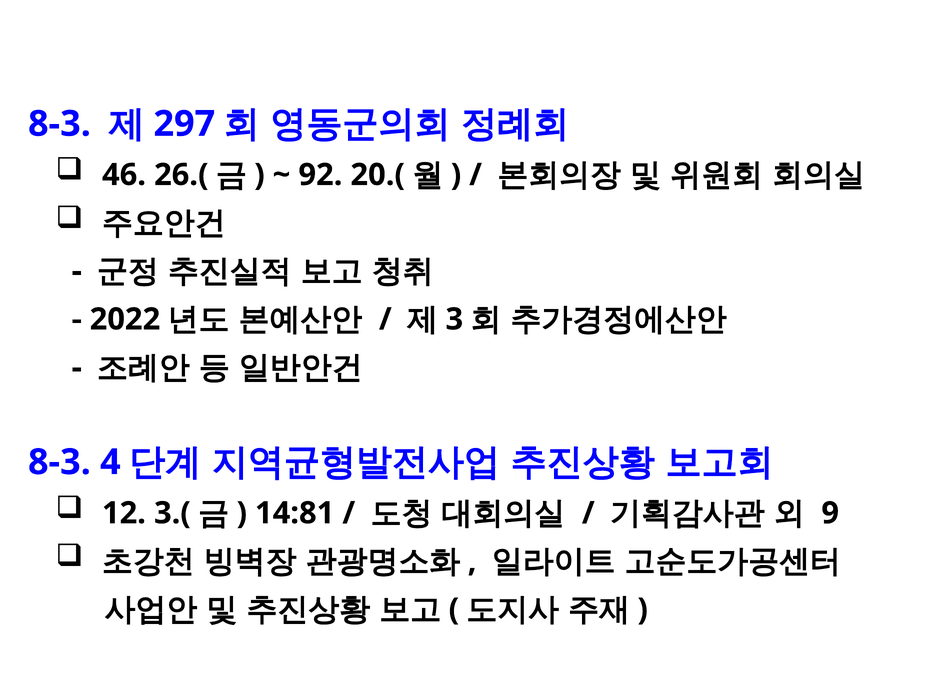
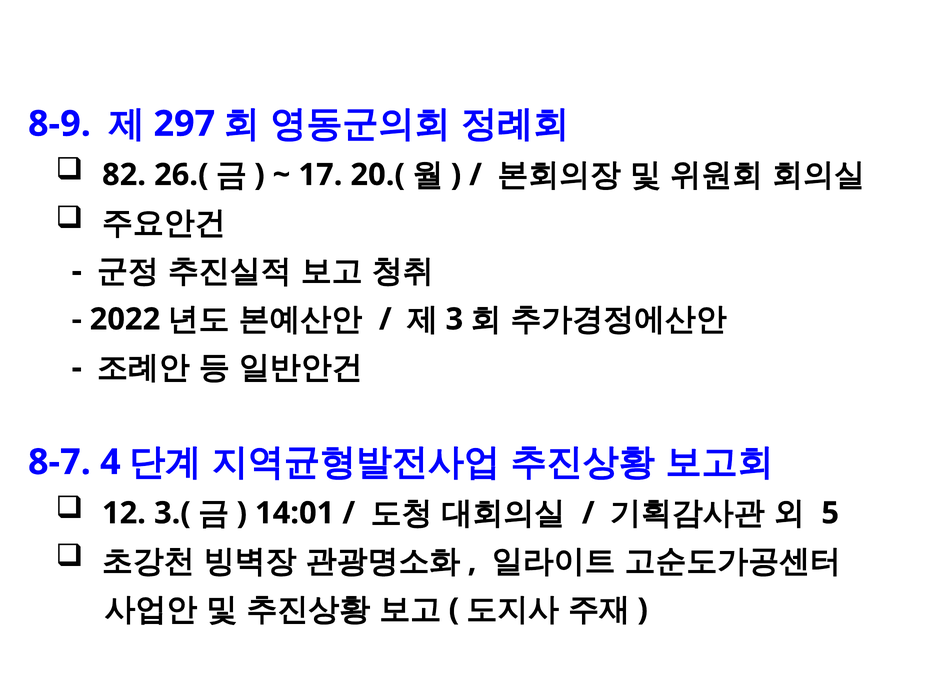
8-3 at (59, 124): 8-3 -> 8-9
46: 46 -> 82
92: 92 -> 17
8-3 at (59, 462): 8-3 -> 8-7
14:81: 14:81 -> 14:01
9: 9 -> 5
